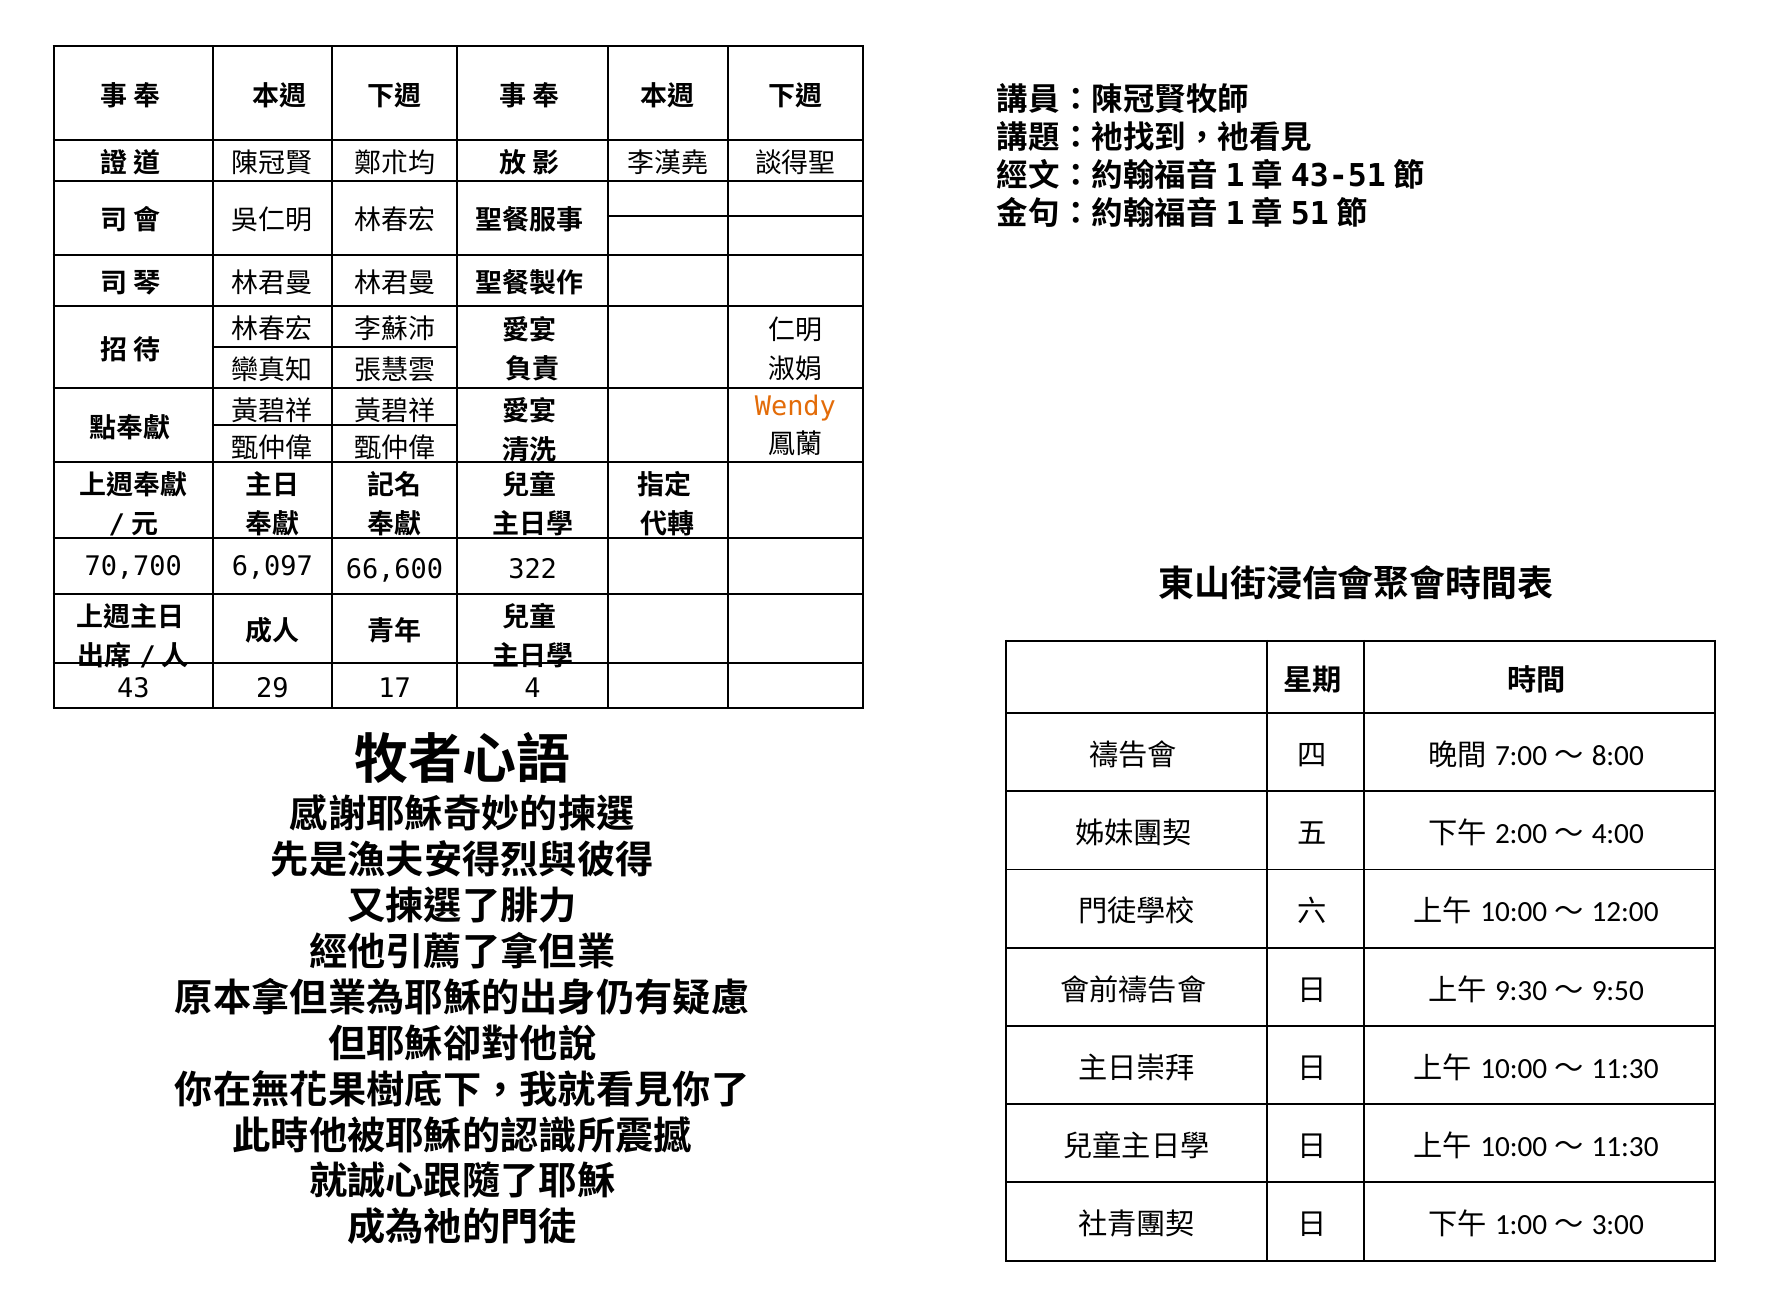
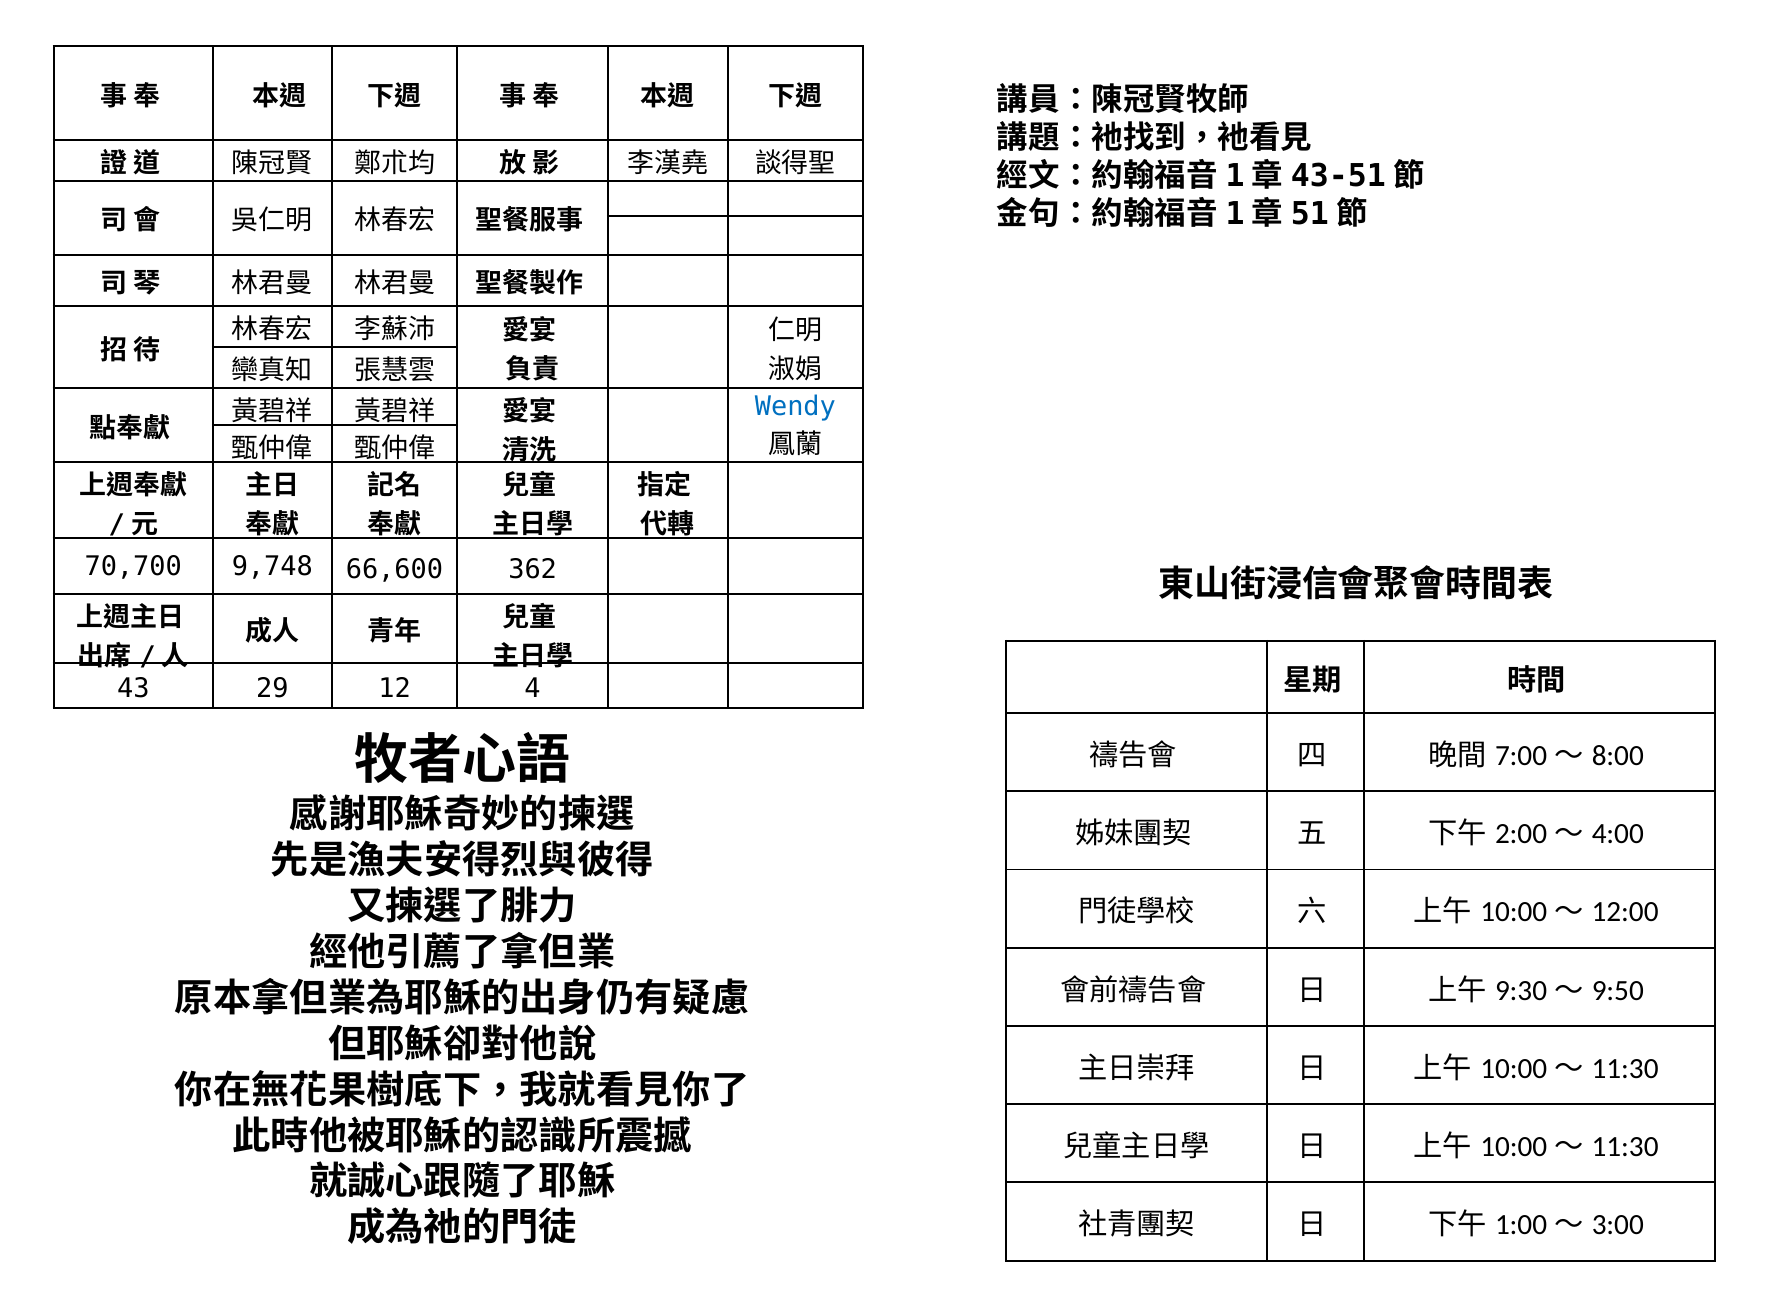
Wendy colour: orange -> blue
6,097: 6,097 -> 9,748
322: 322 -> 362
17: 17 -> 12
